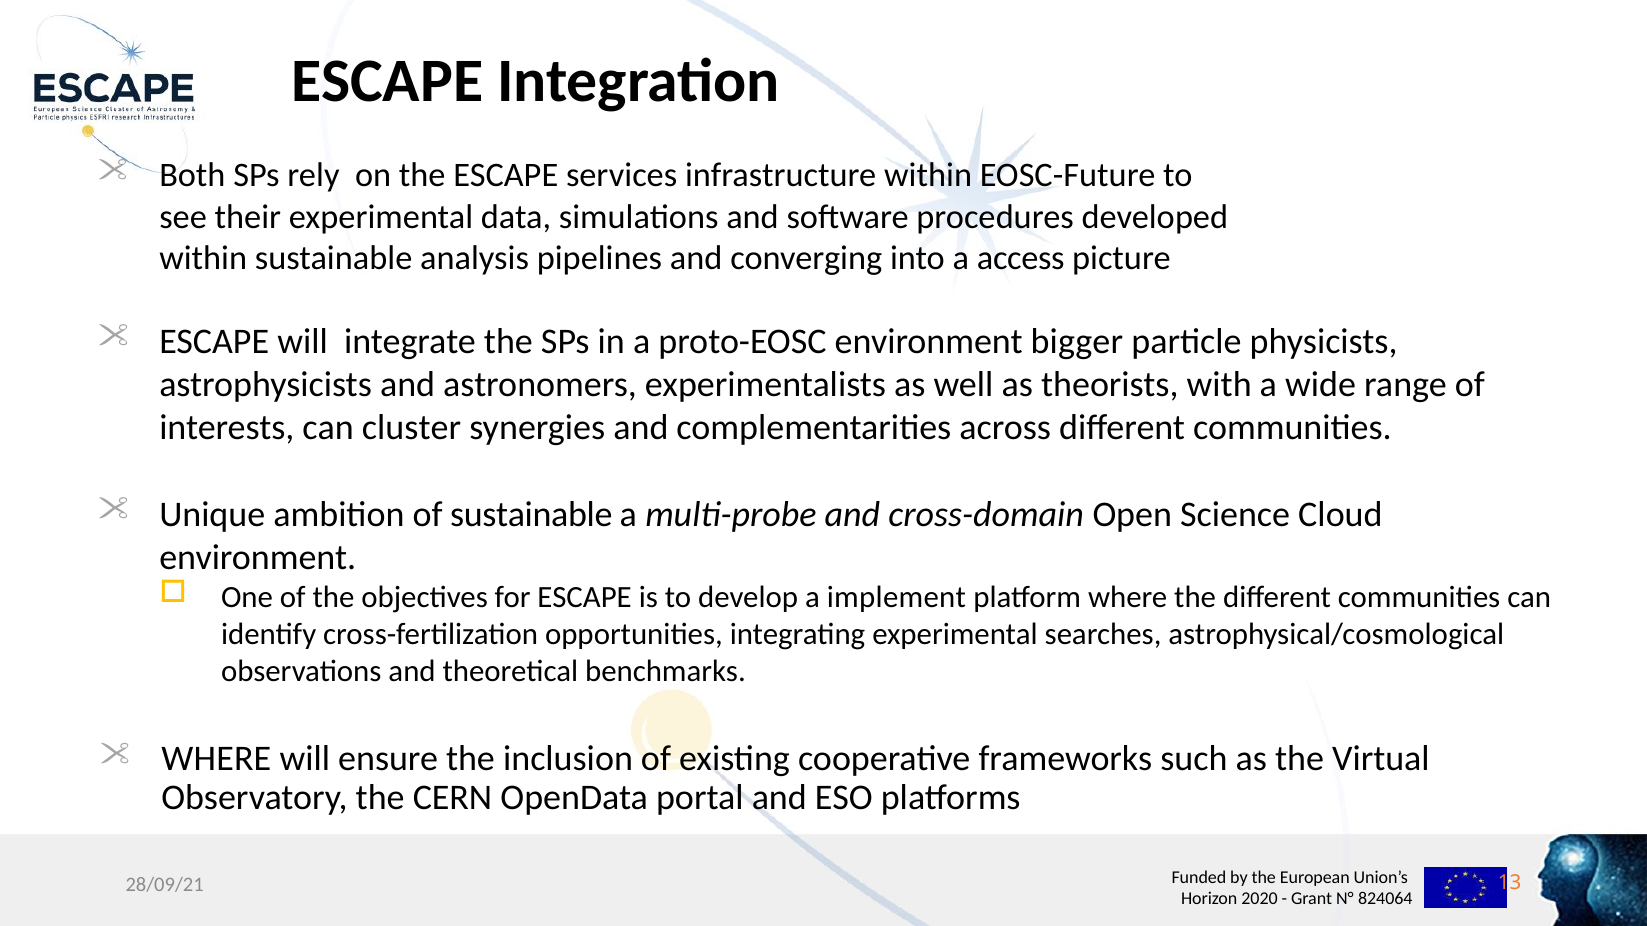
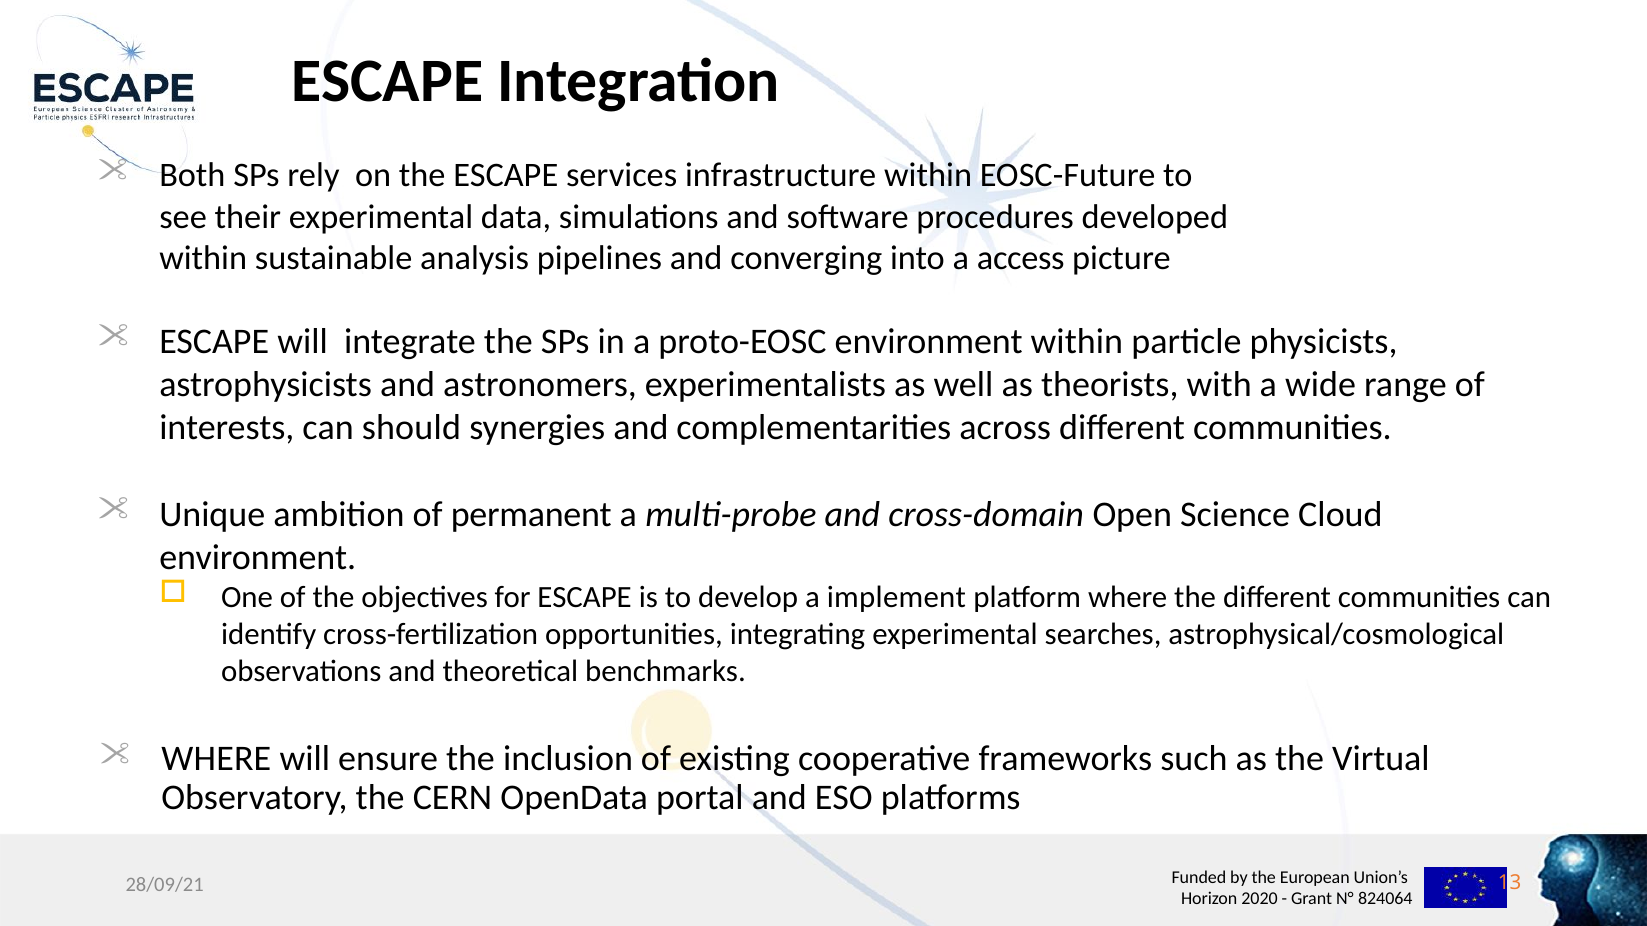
environment bigger: bigger -> within
cluster: cluster -> should
of sustainable: sustainable -> permanent
